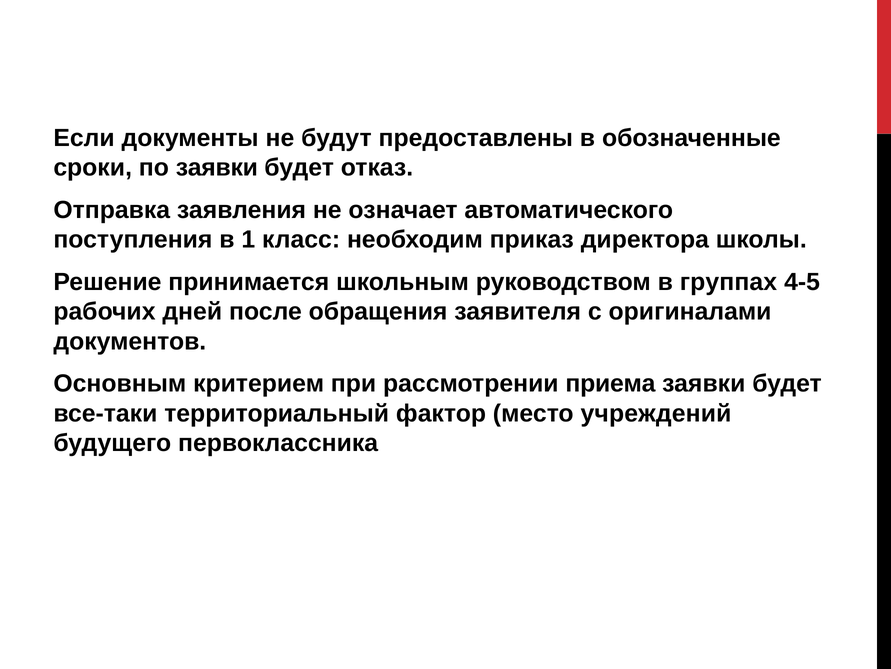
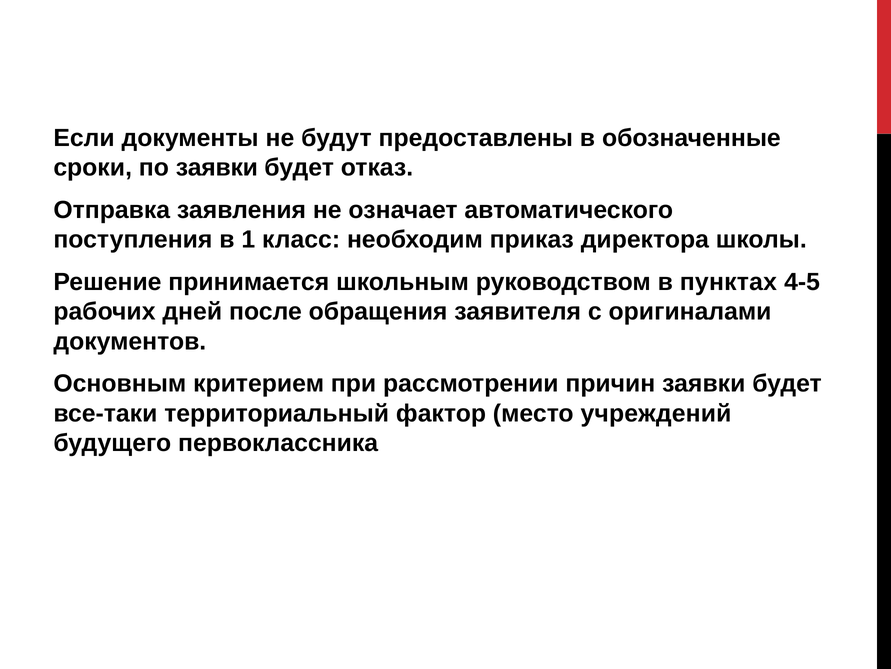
группах: группах -> пунктах
приема: приема -> причин
